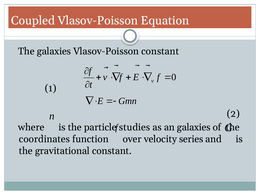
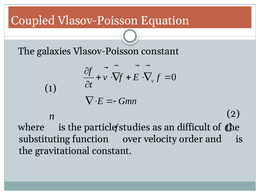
an galaxies: galaxies -> difficult
coordinates: coordinates -> substituting
series: series -> order
